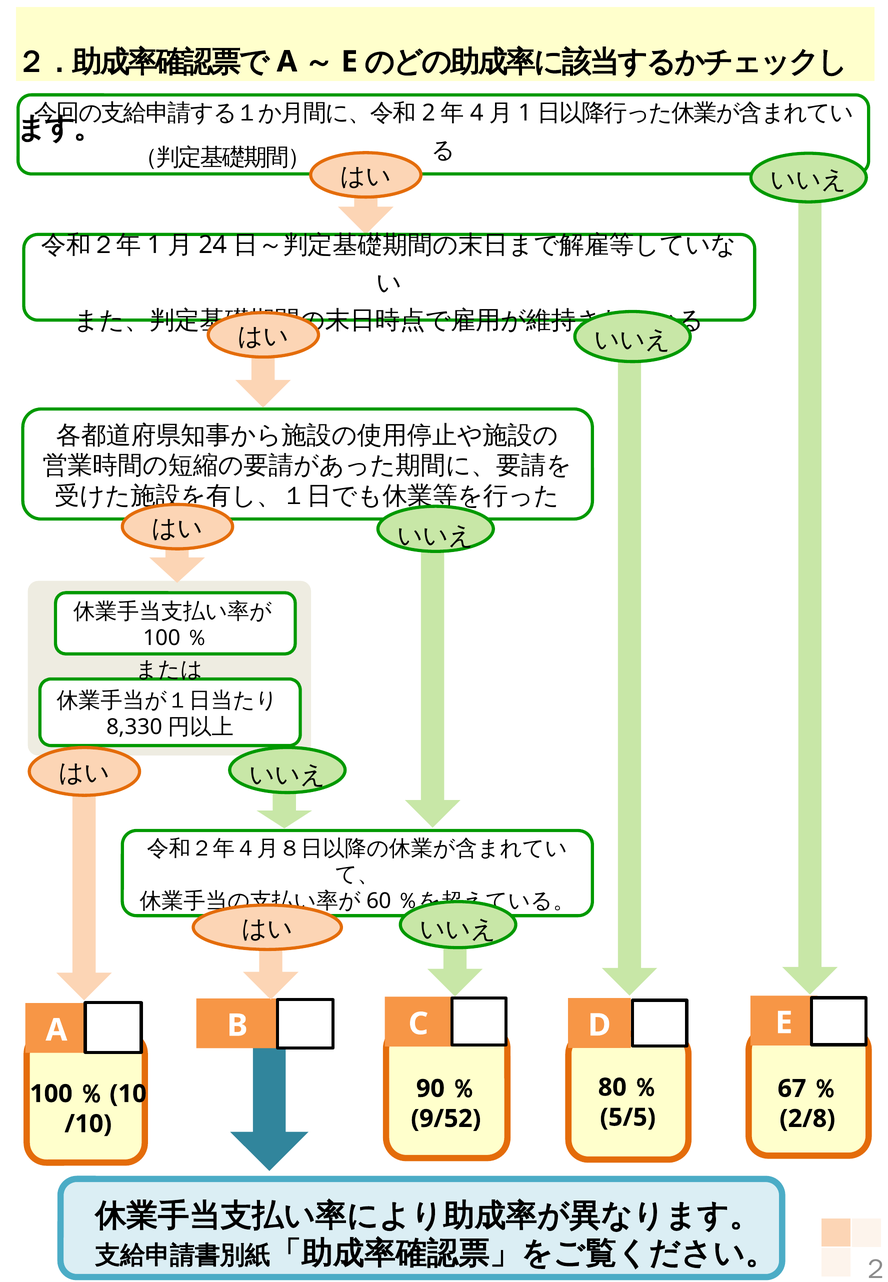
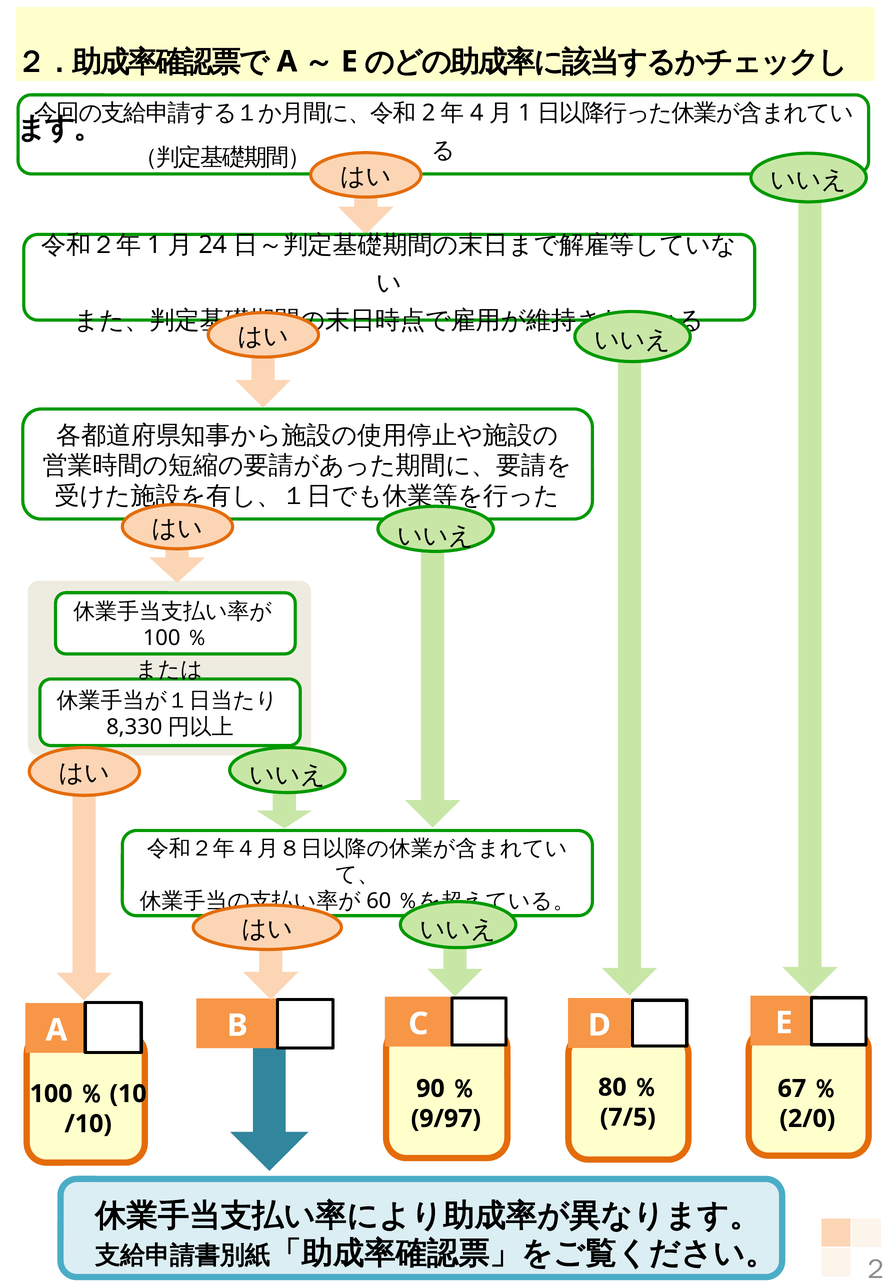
5/5: 5/5 -> 7/5
9/52: 9/52 -> 9/97
2/8: 2/8 -> 2/0
